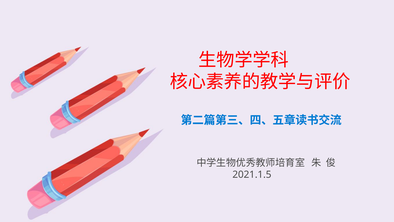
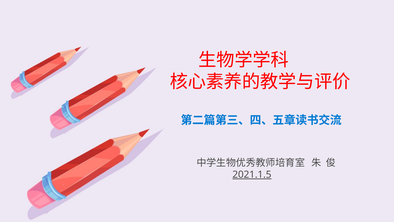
2021.1.5 underline: none -> present
